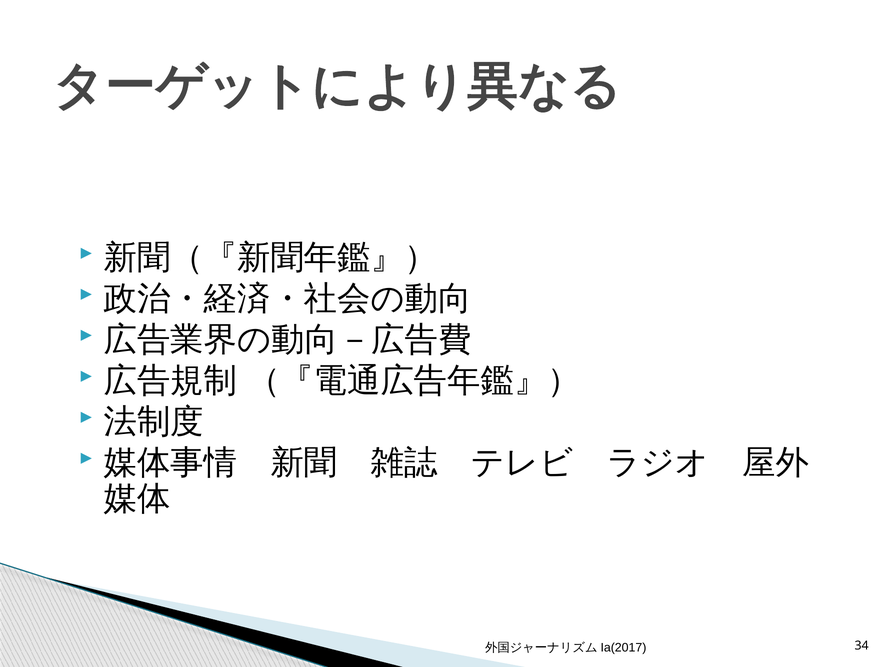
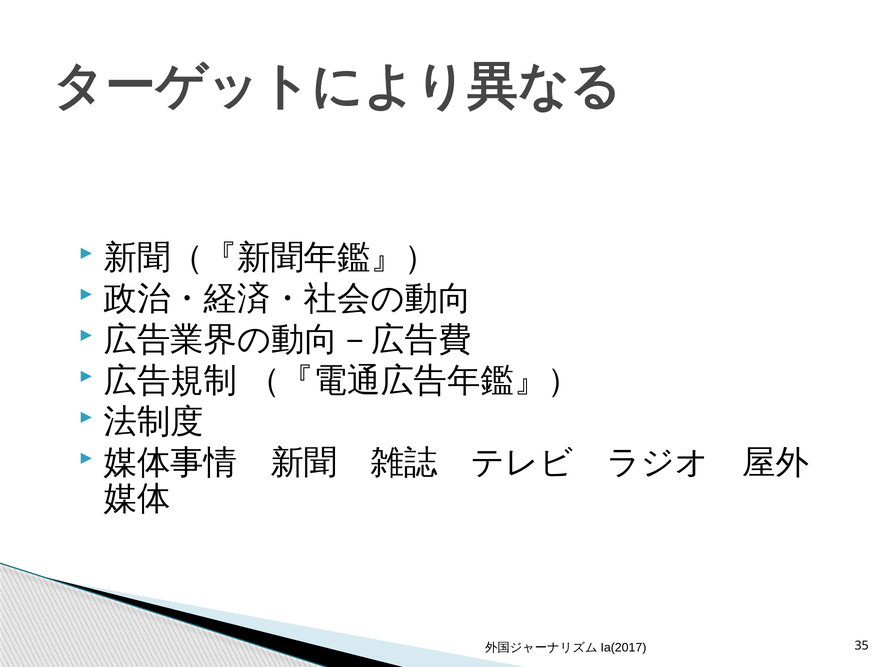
34: 34 -> 35
